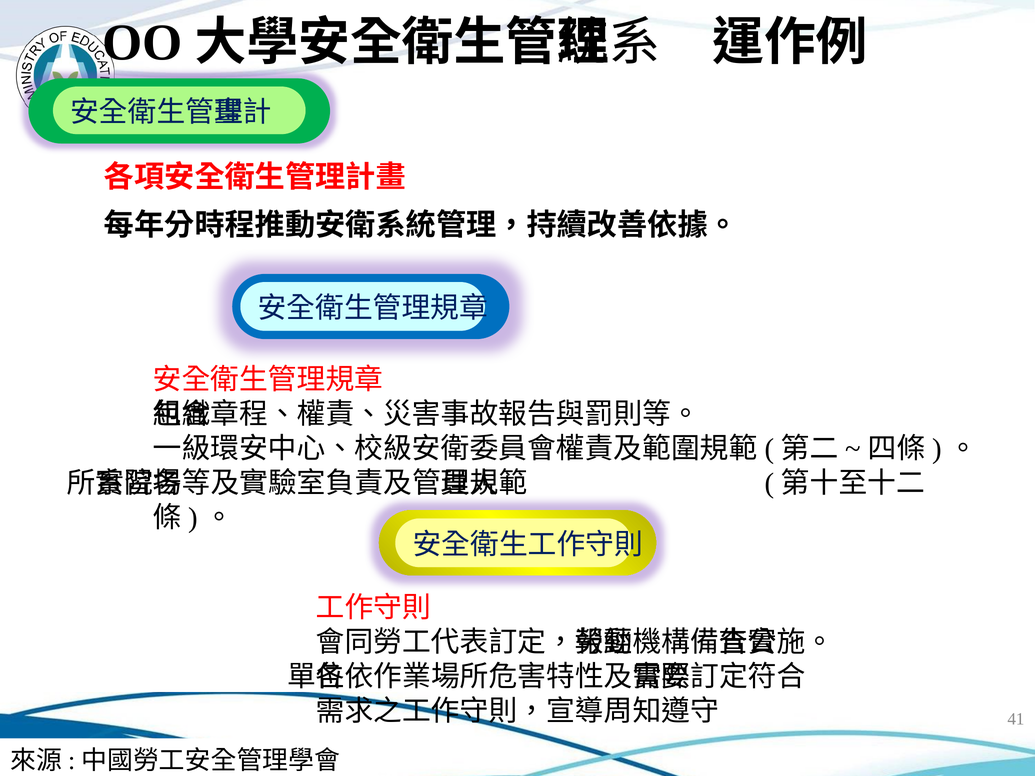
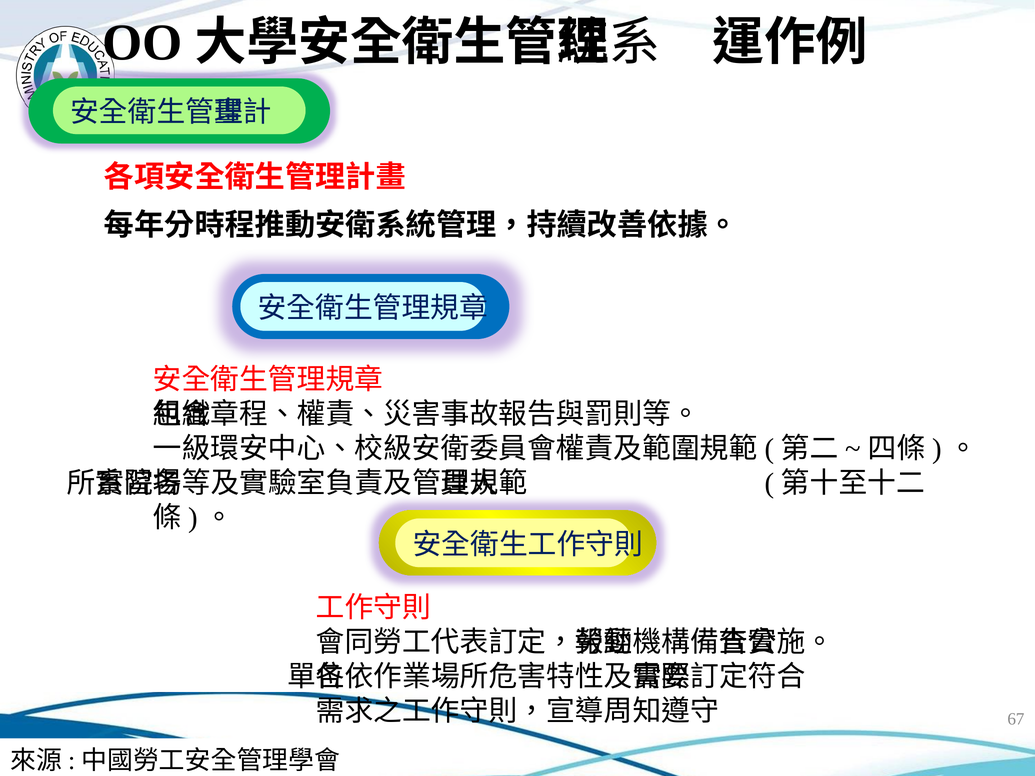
41: 41 -> 67
